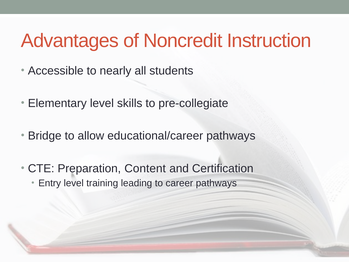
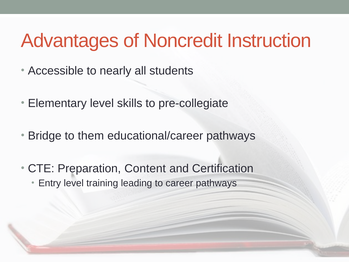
allow: allow -> them
